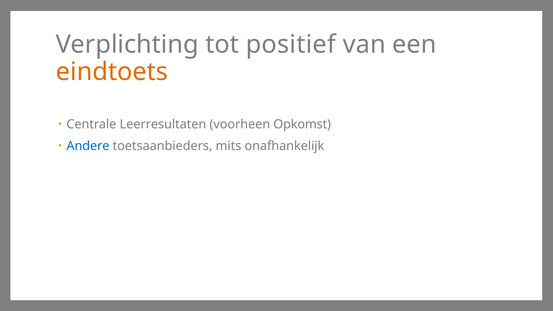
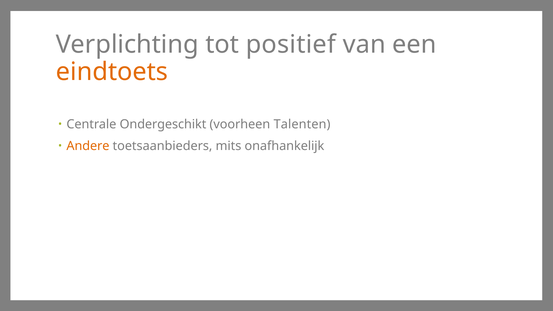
Leerresultaten: Leerresultaten -> Ondergeschikt
Opkomst: Opkomst -> Talenten
Andere colour: blue -> orange
